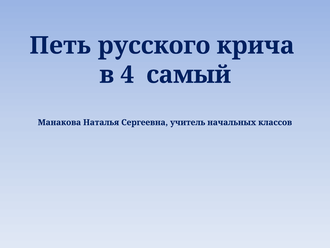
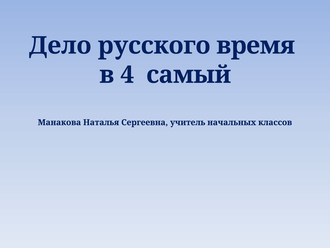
Петь: Петь -> Дело
крича: крича -> время
